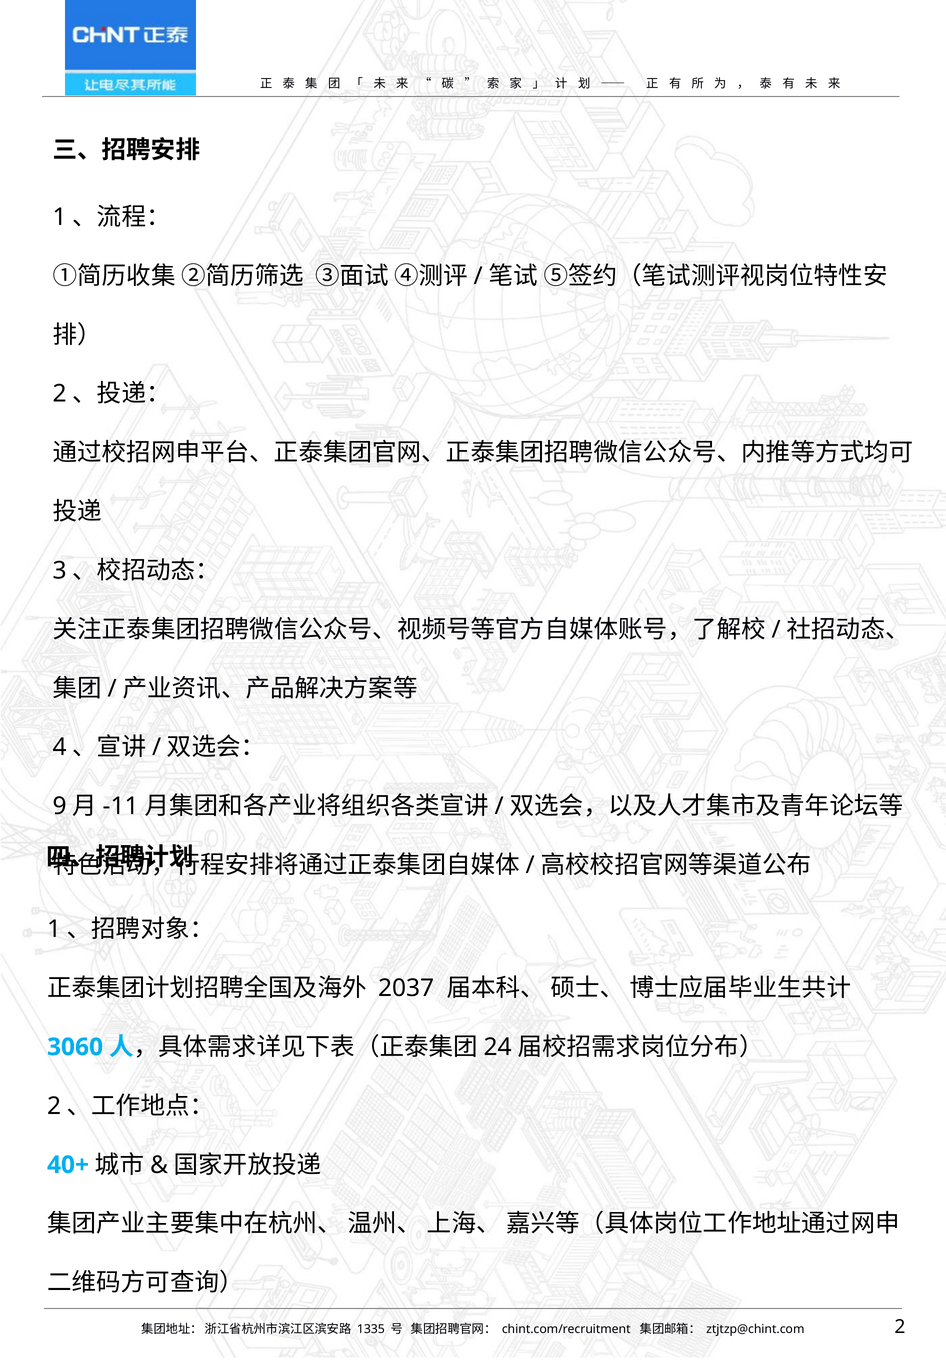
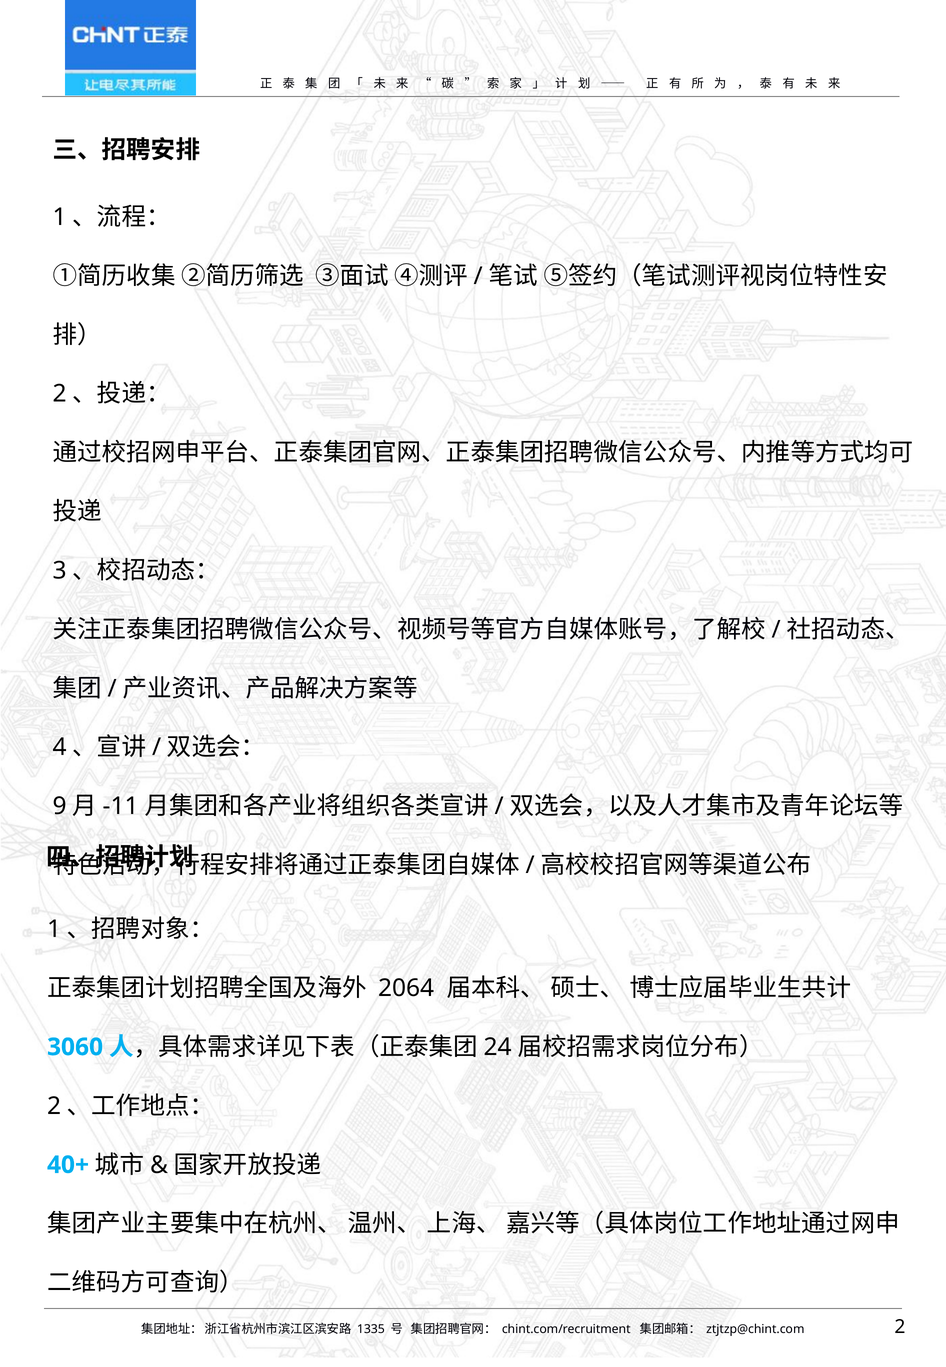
2037: 2037 -> 2064
